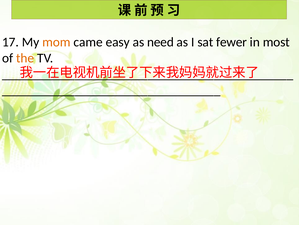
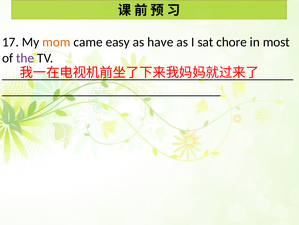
need: need -> have
fewer: fewer -> chore
the colour: orange -> purple
